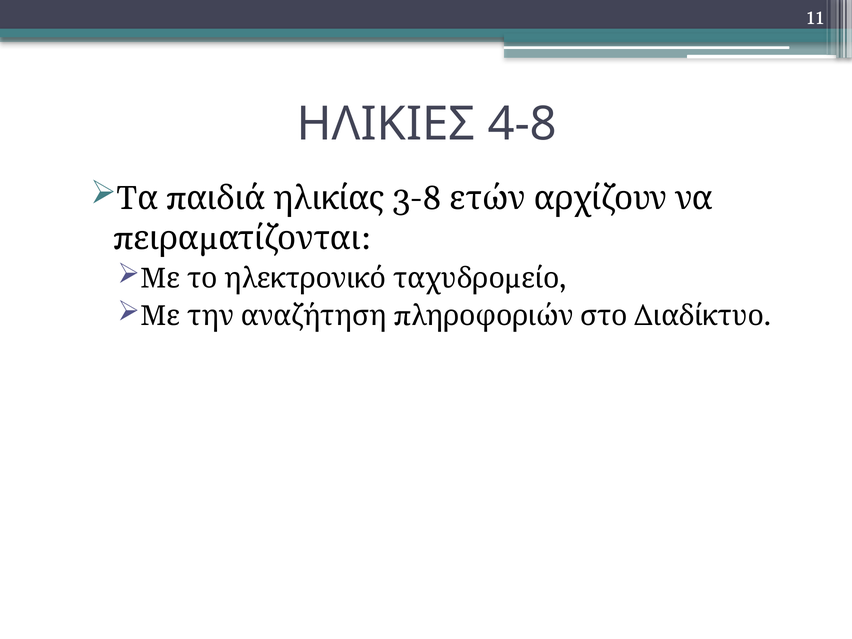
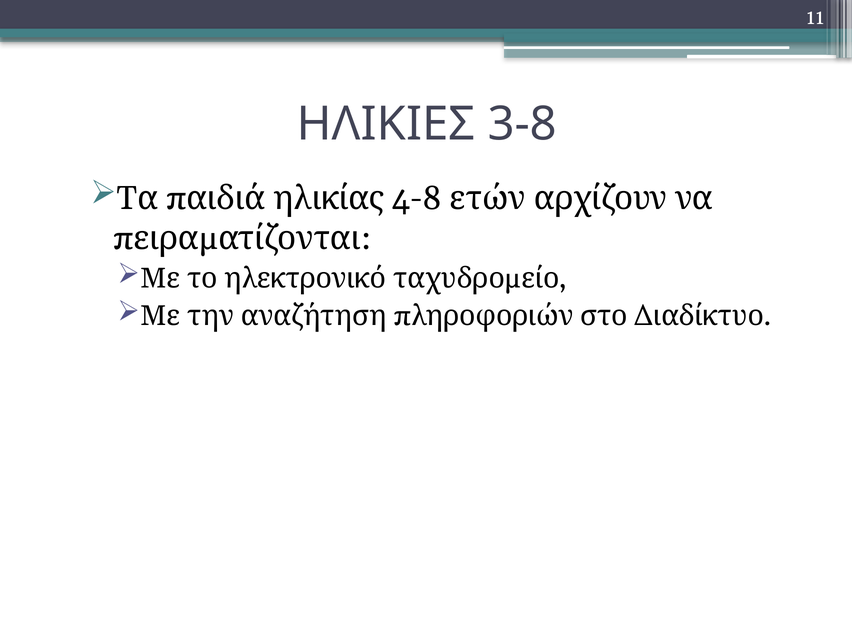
4-8: 4-8 -> 3-8
3-8: 3-8 -> 4-8
